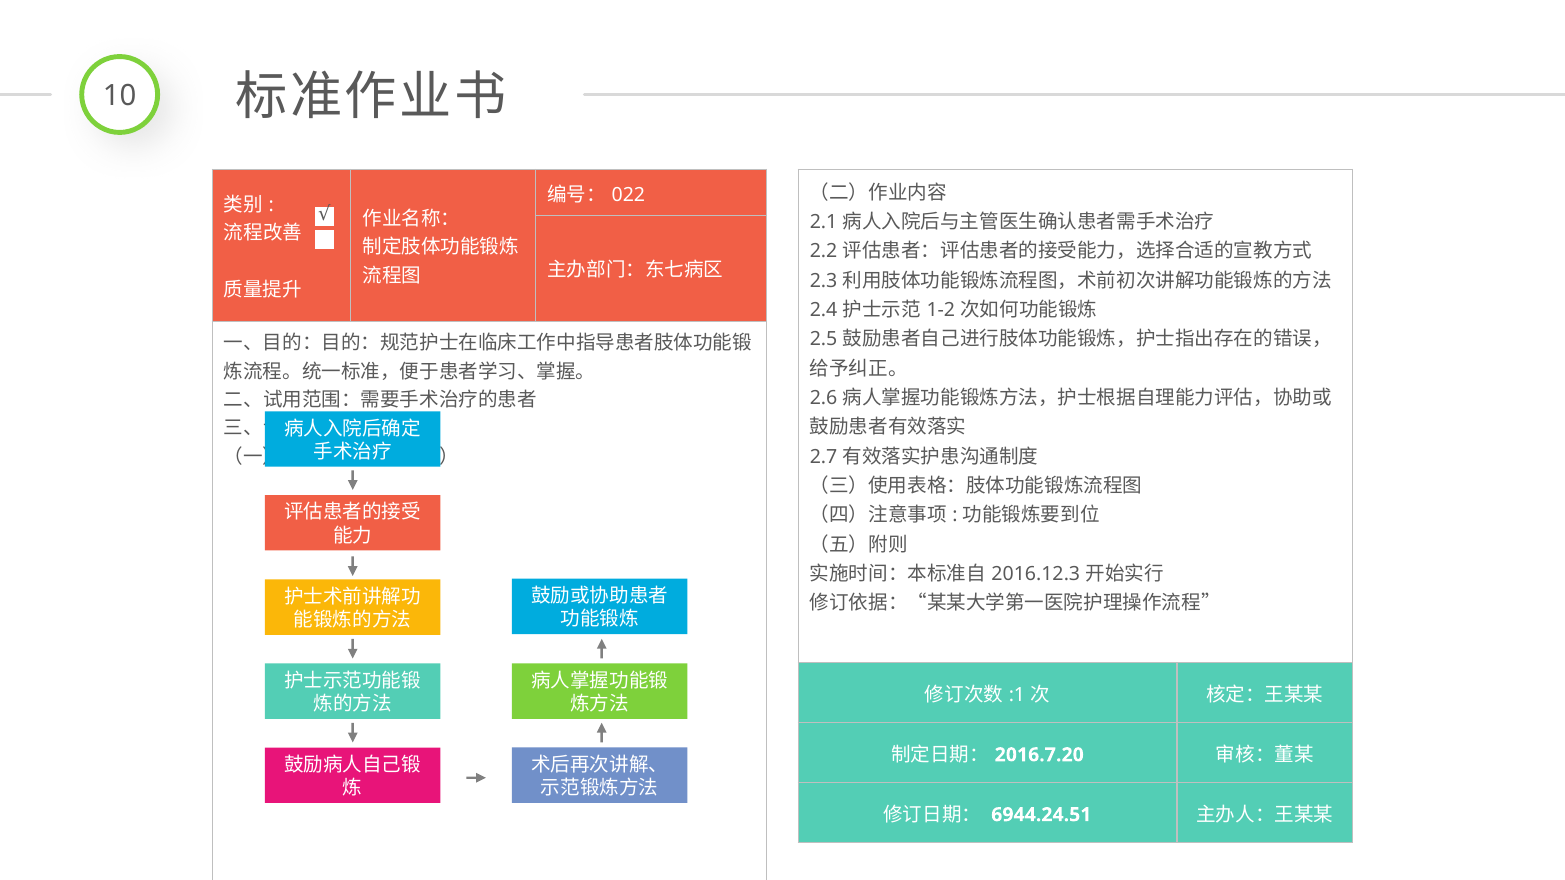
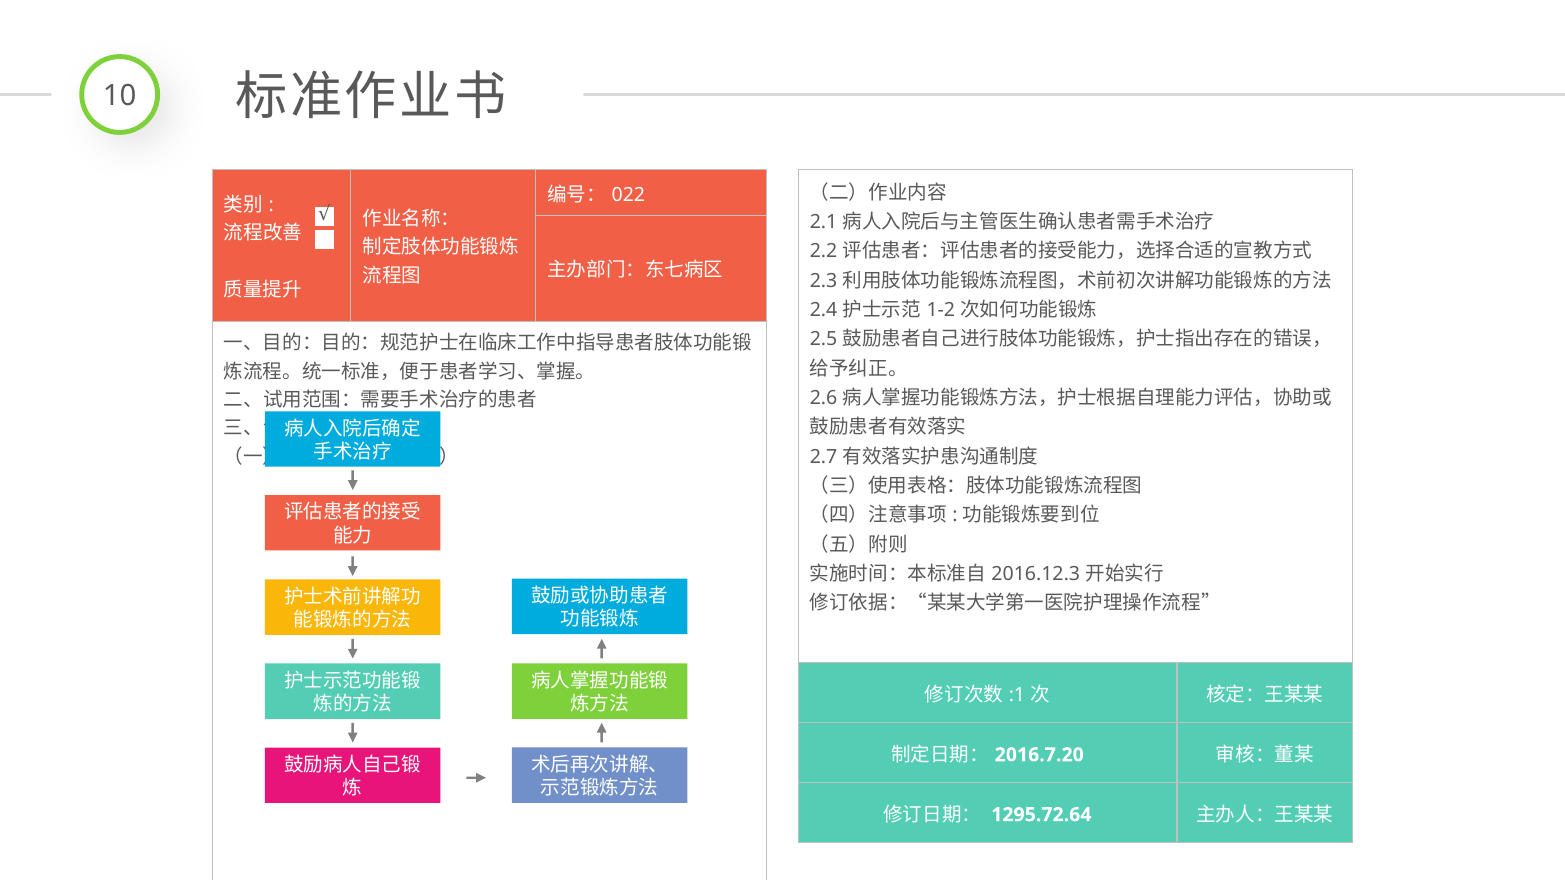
6944.24.51: 6944.24.51 -> 1295.72.64
